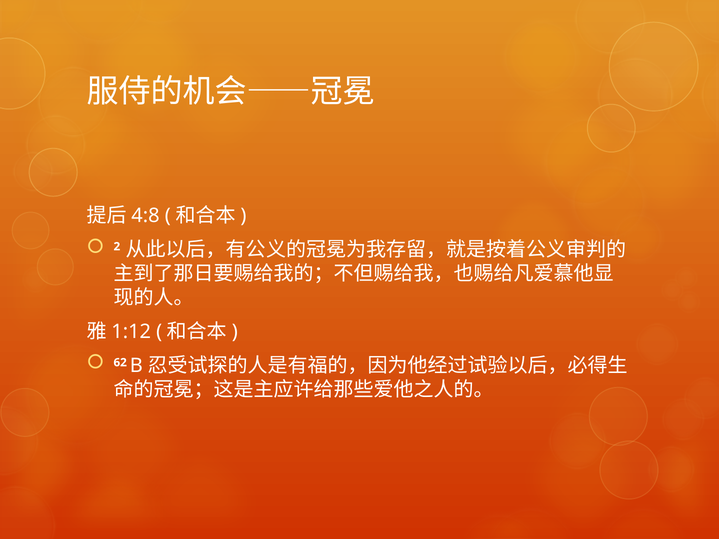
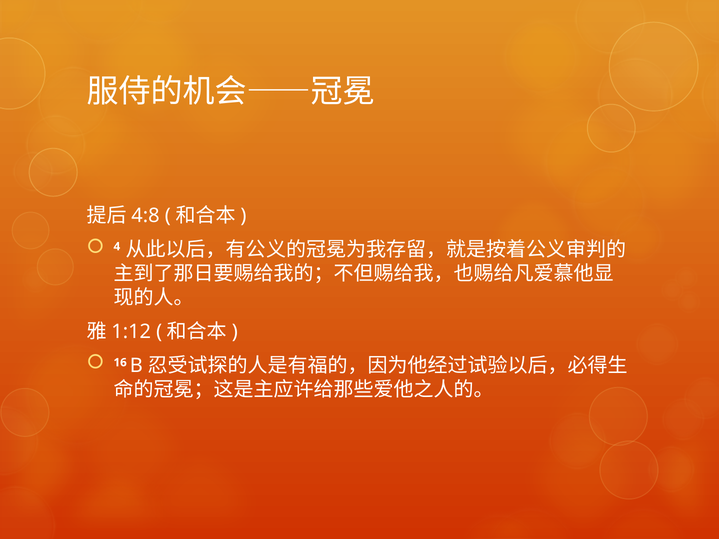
2: 2 -> 4
62: 62 -> 16
